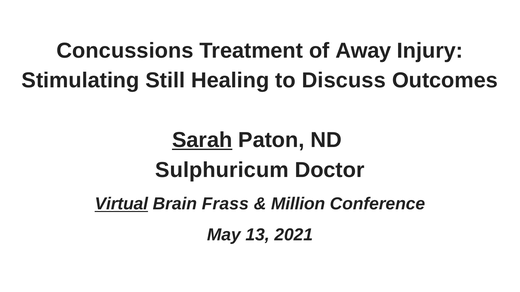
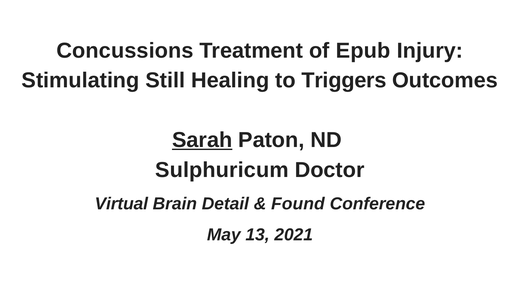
Away: Away -> Epub
Discuss: Discuss -> Triggers
Virtual underline: present -> none
Frass: Frass -> Detail
Million: Million -> Found
